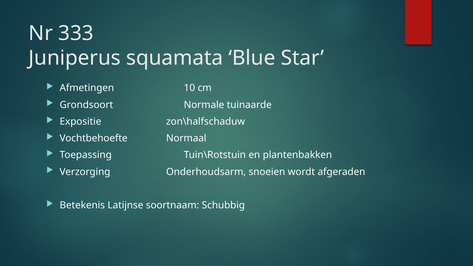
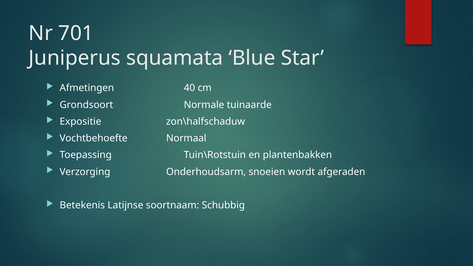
333: 333 -> 701
10: 10 -> 40
